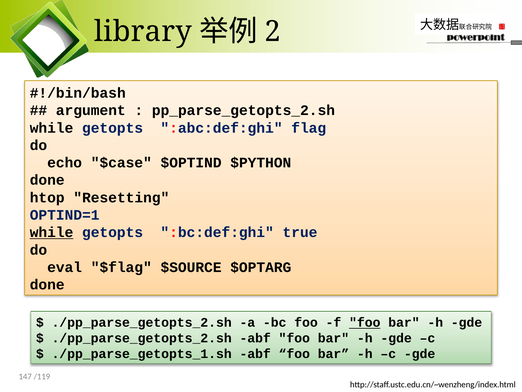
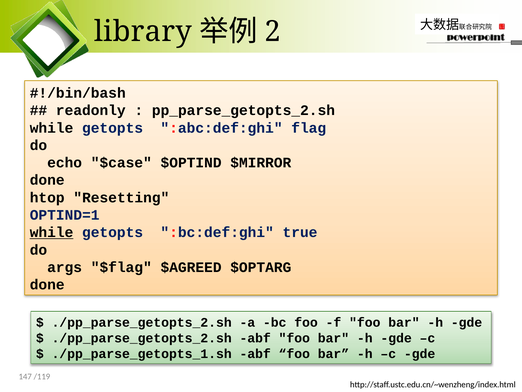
argument: argument -> readonly
$PYTHON: $PYTHON -> $MIRROR
eval: eval -> args
$SOURCE: $SOURCE -> $AGREED
foo at (365, 322) underline: present -> none
